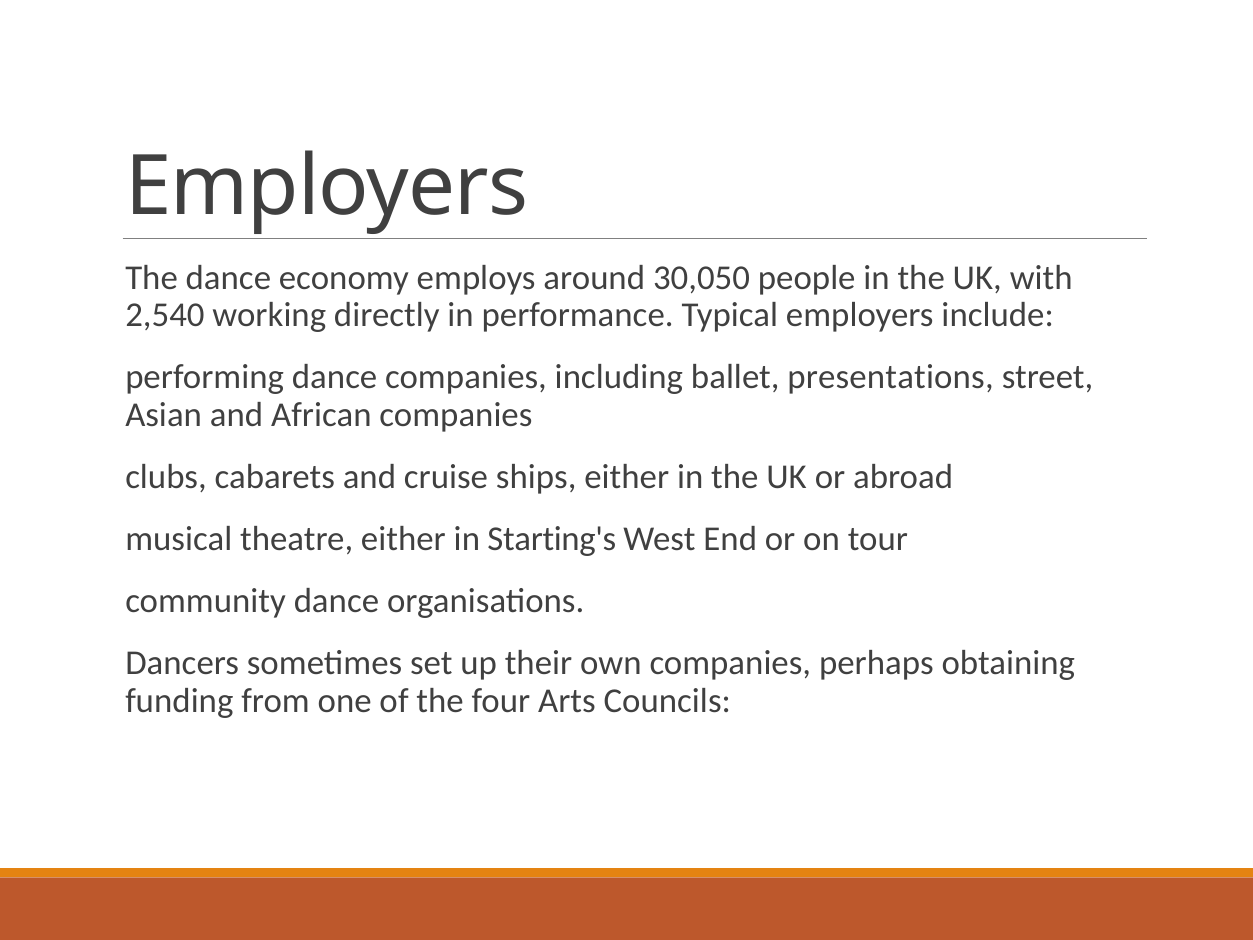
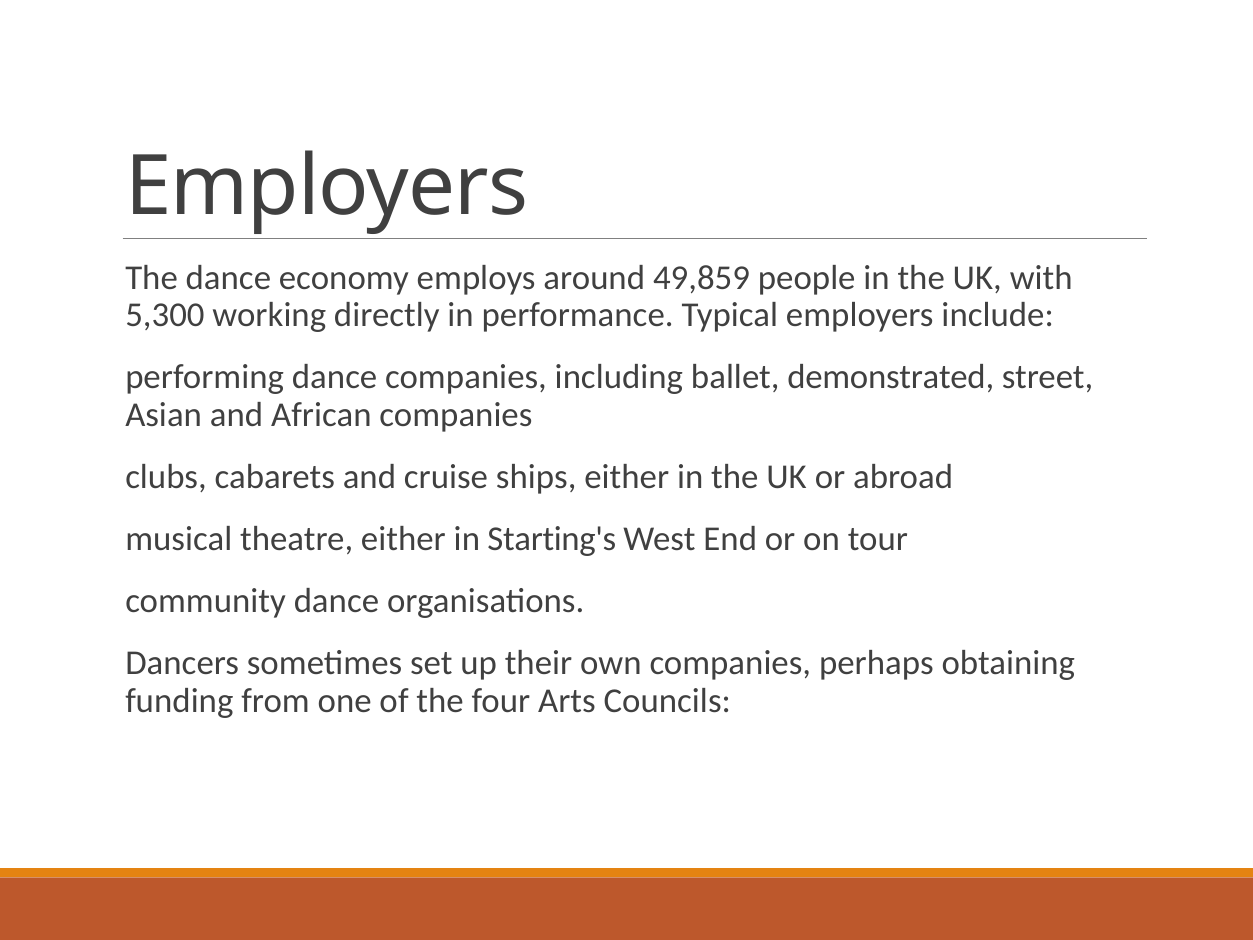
30,050: 30,050 -> 49,859
2,540: 2,540 -> 5,300
presentations: presentations -> demonstrated
